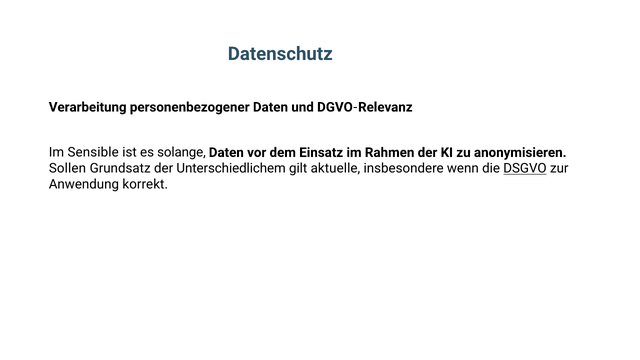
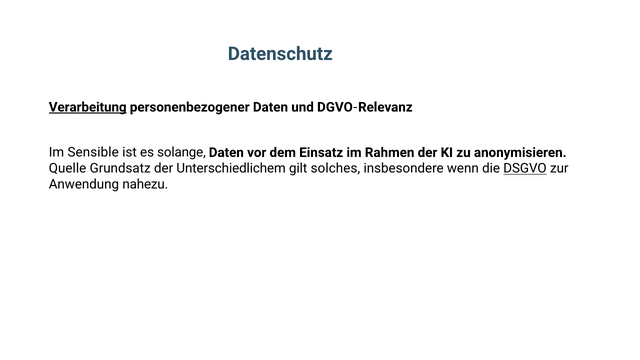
Verarbeitung underline: none -> present
Sollen: Sollen -> Quelle
aktuelle: aktuelle -> solches
korrekt: korrekt -> nahezu
